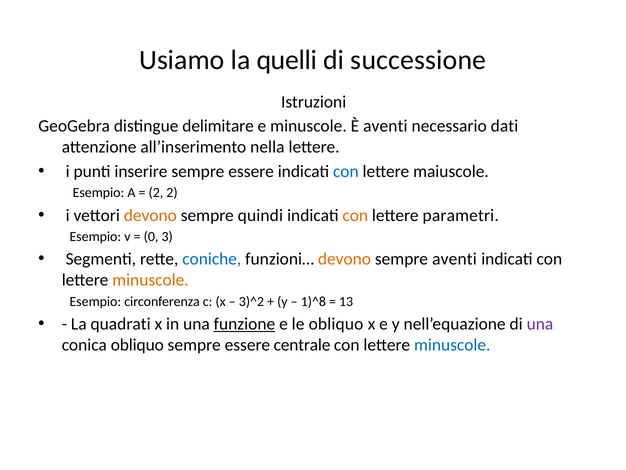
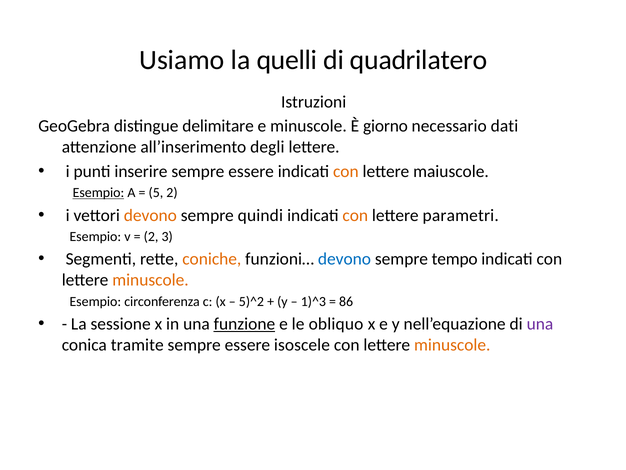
successione: successione -> quadrilatero
È aventi: aventi -> giorno
nella: nella -> degli
con at (346, 171) colour: blue -> orange
Esempio at (98, 193) underline: none -> present
2 at (156, 193): 2 -> 5
0 at (151, 236): 0 -> 2
coniche colour: blue -> orange
devono at (344, 259) colour: orange -> blue
sempre aventi: aventi -> tempo
3)^2: 3)^2 -> 5)^2
1)^8: 1)^8 -> 1)^3
13: 13 -> 86
quadrati: quadrati -> sessione
conica obliquo: obliquo -> tramite
centrale: centrale -> isoscele
minuscole at (452, 345) colour: blue -> orange
